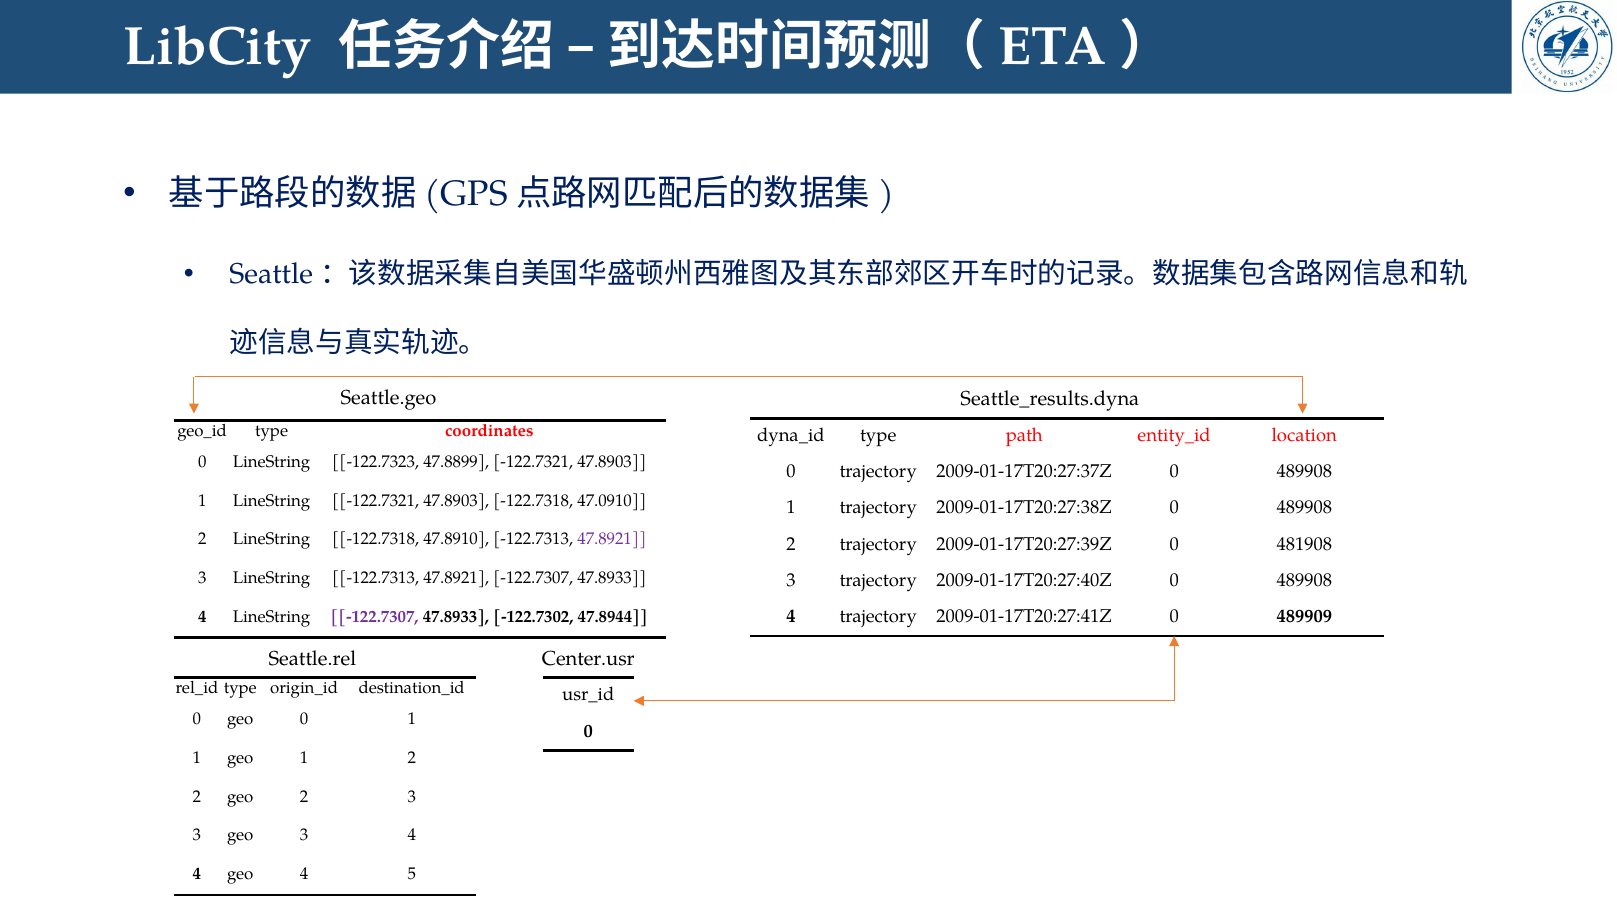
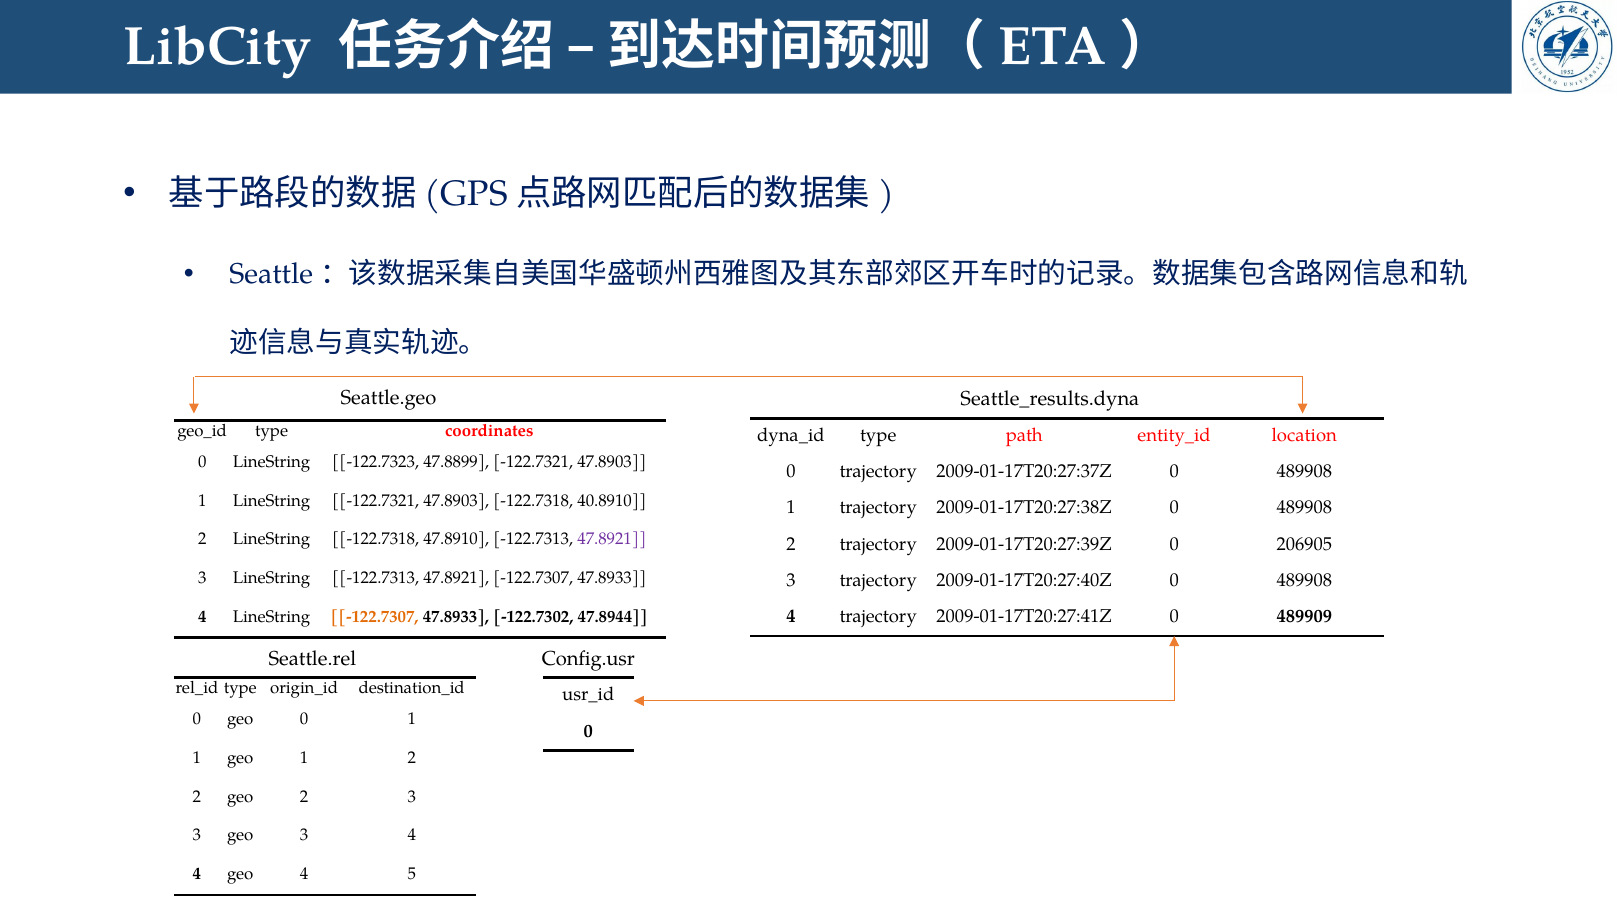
47.0910: 47.0910 -> 40.8910
481908: 481908 -> 206905
-122.7307 at (375, 617) colour: purple -> orange
Center.usr: Center.usr -> Config.usr
